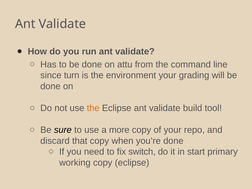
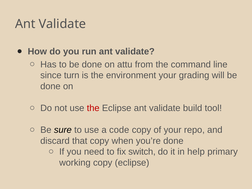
the at (93, 108) colour: orange -> red
more: more -> code
start: start -> help
